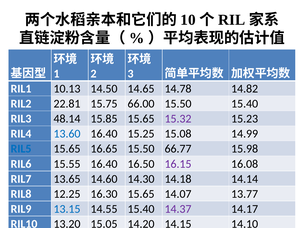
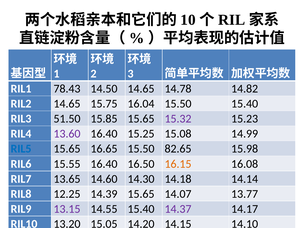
10.13: 10.13 -> 78.43
RIL2 22.81: 22.81 -> 14.65
66.00: 66.00 -> 16.04
48.14: 48.14 -> 51.50
13.60 colour: blue -> purple
66.77: 66.77 -> 82.65
16.15 colour: purple -> orange
16.30: 16.30 -> 14.39
13.15 colour: blue -> purple
